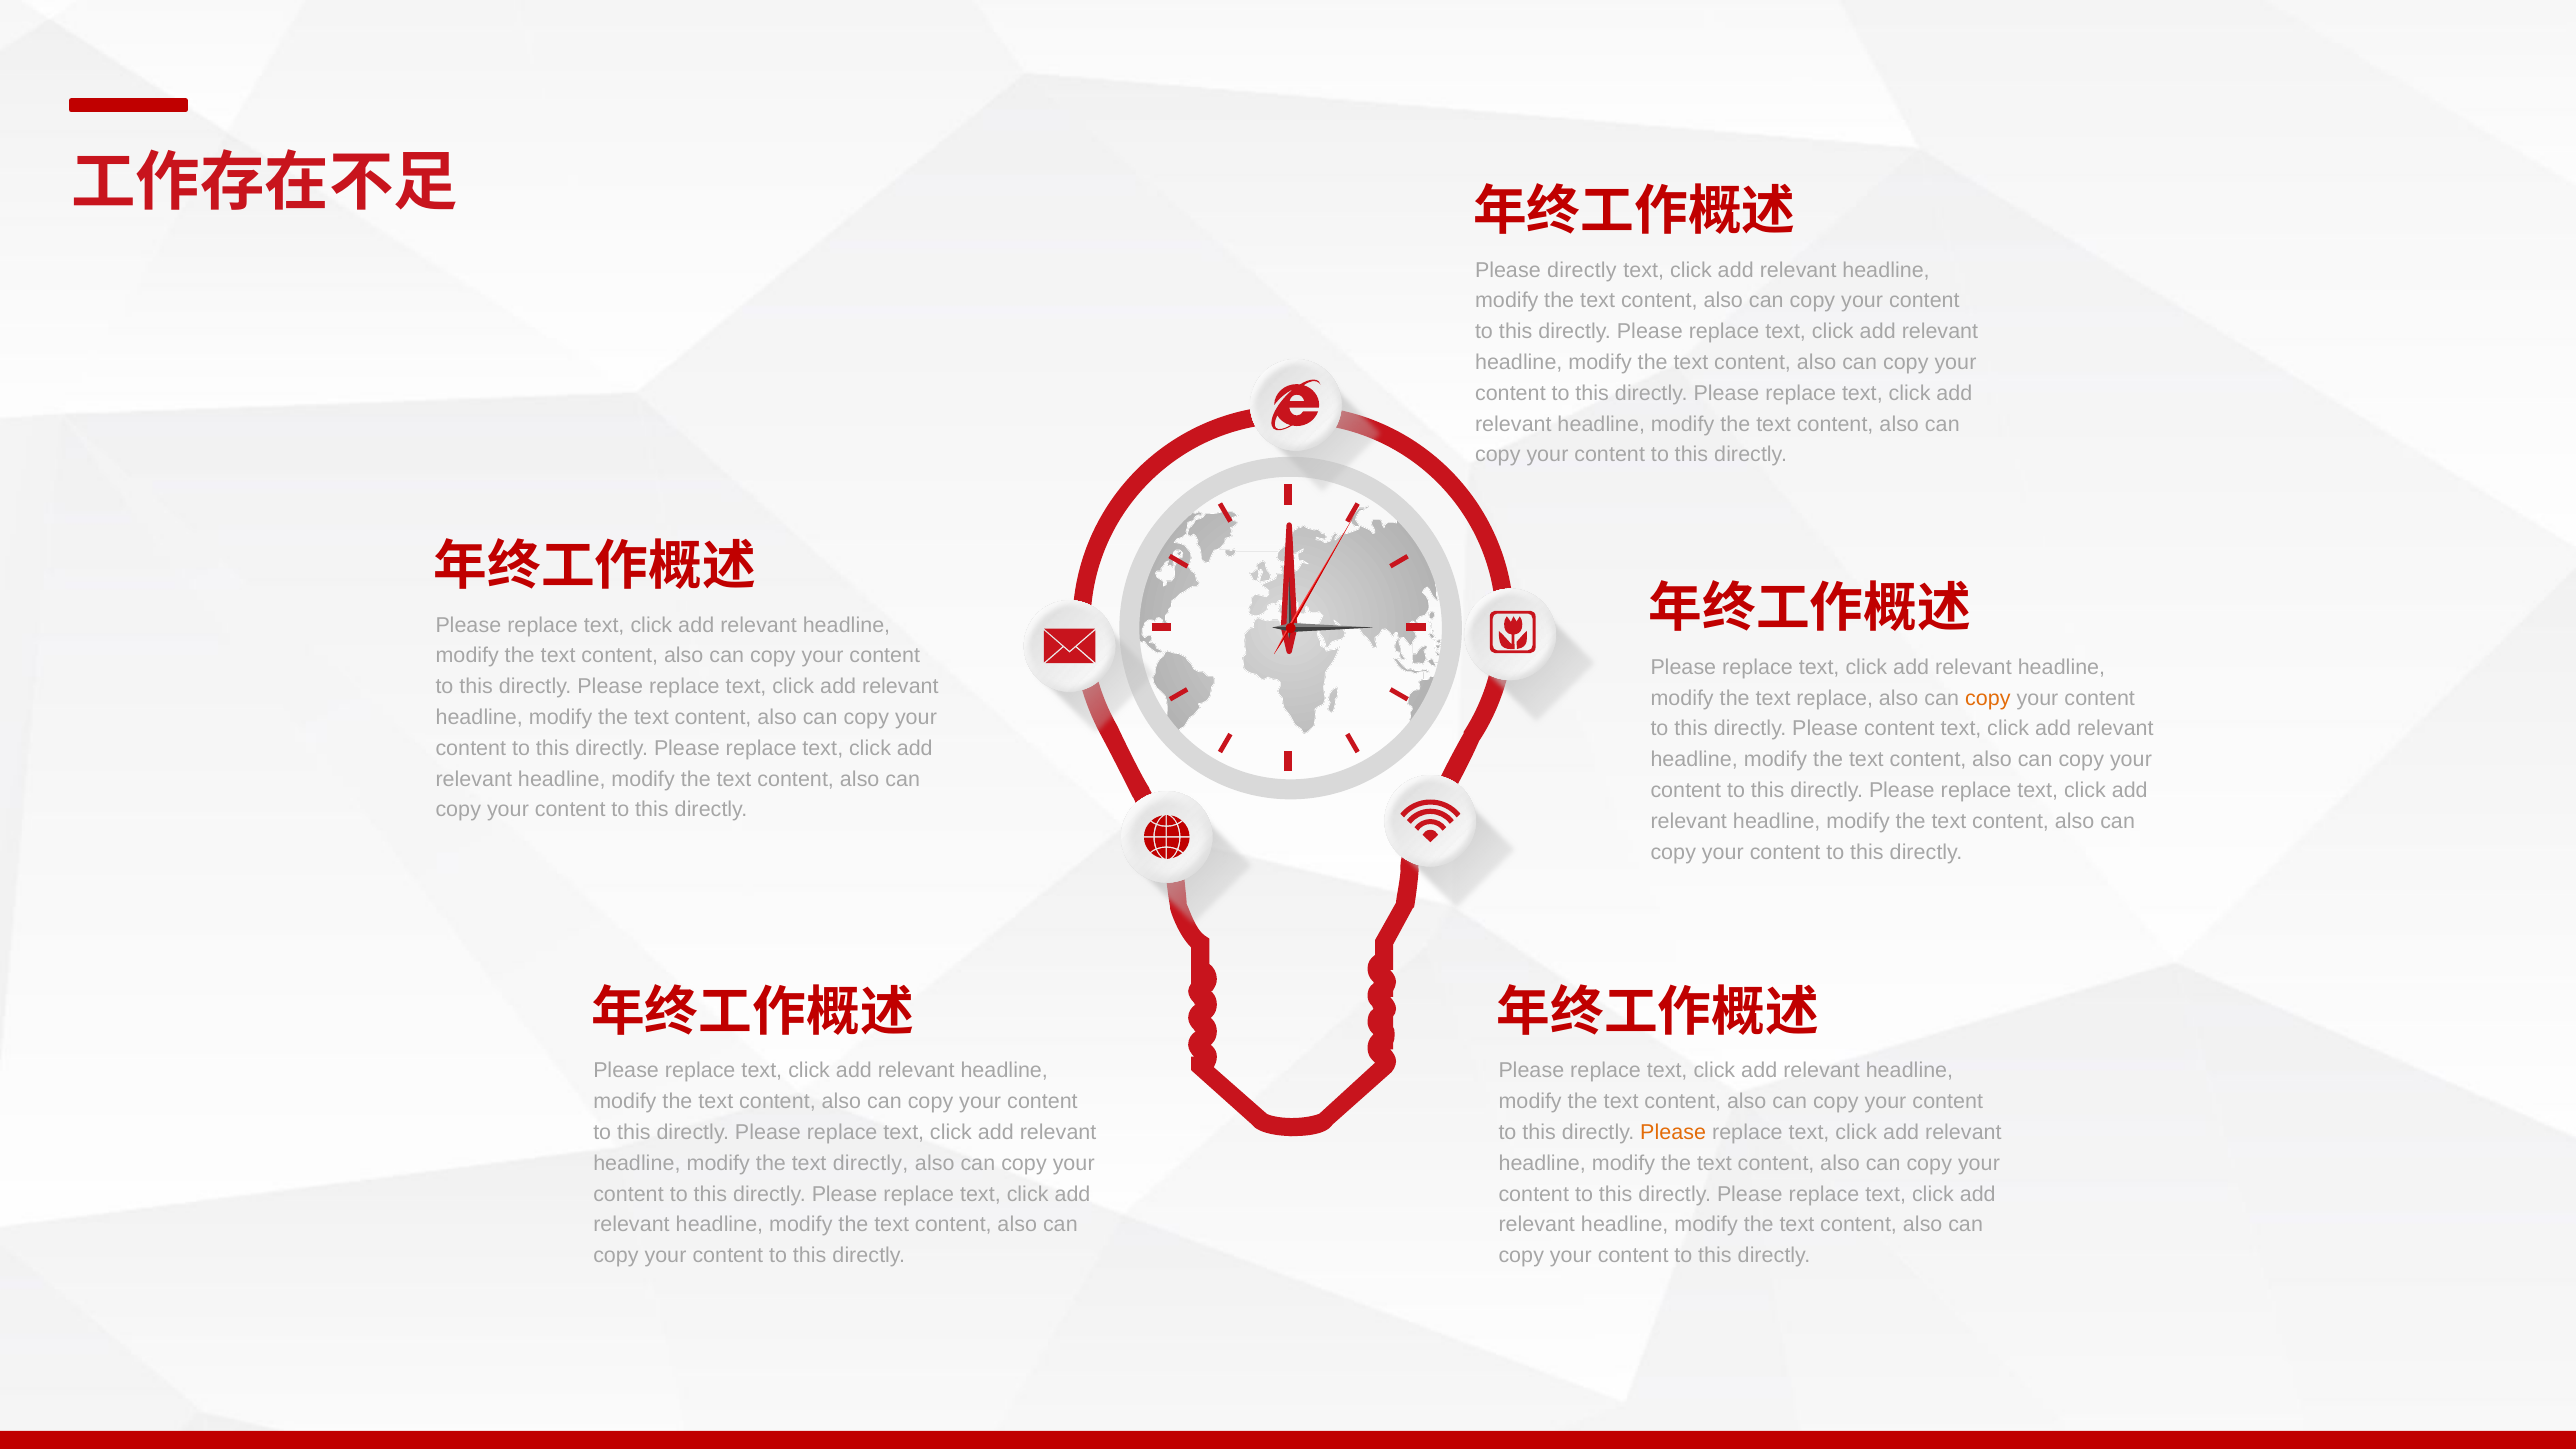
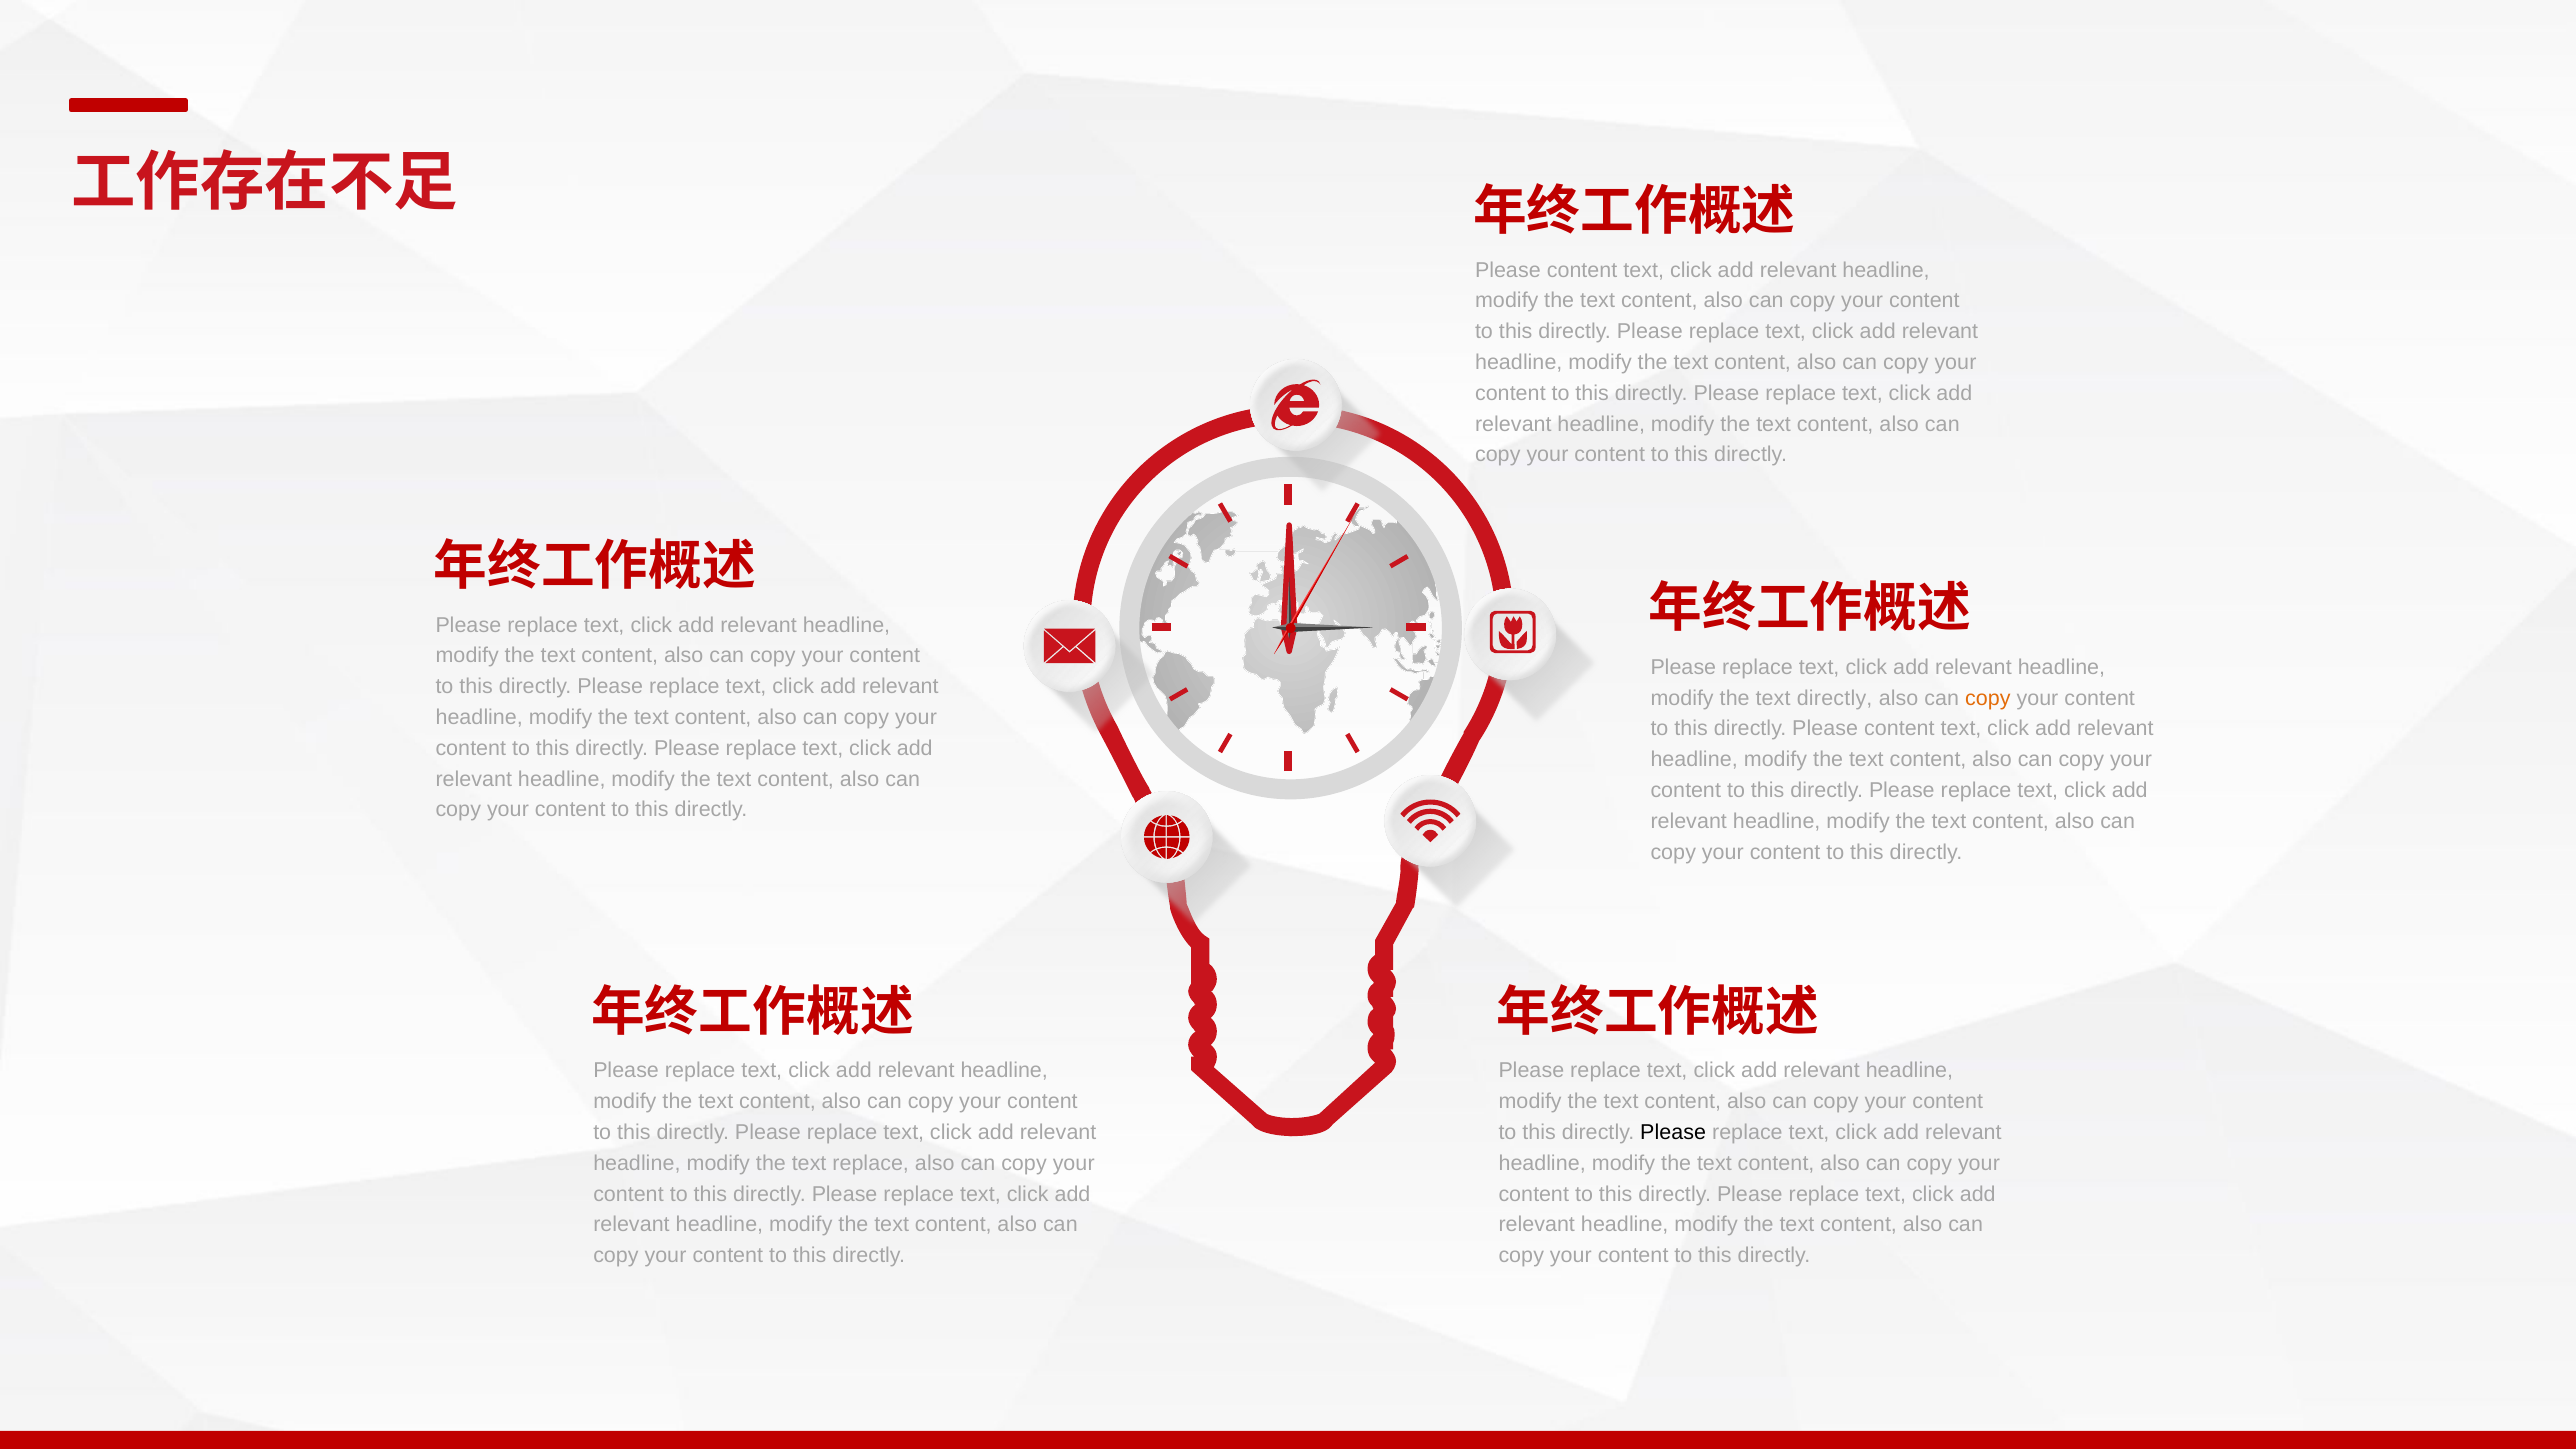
directly at (1582, 270): directly -> content
text replace: replace -> directly
Please at (1673, 1132) colour: orange -> black
text directly: directly -> replace
